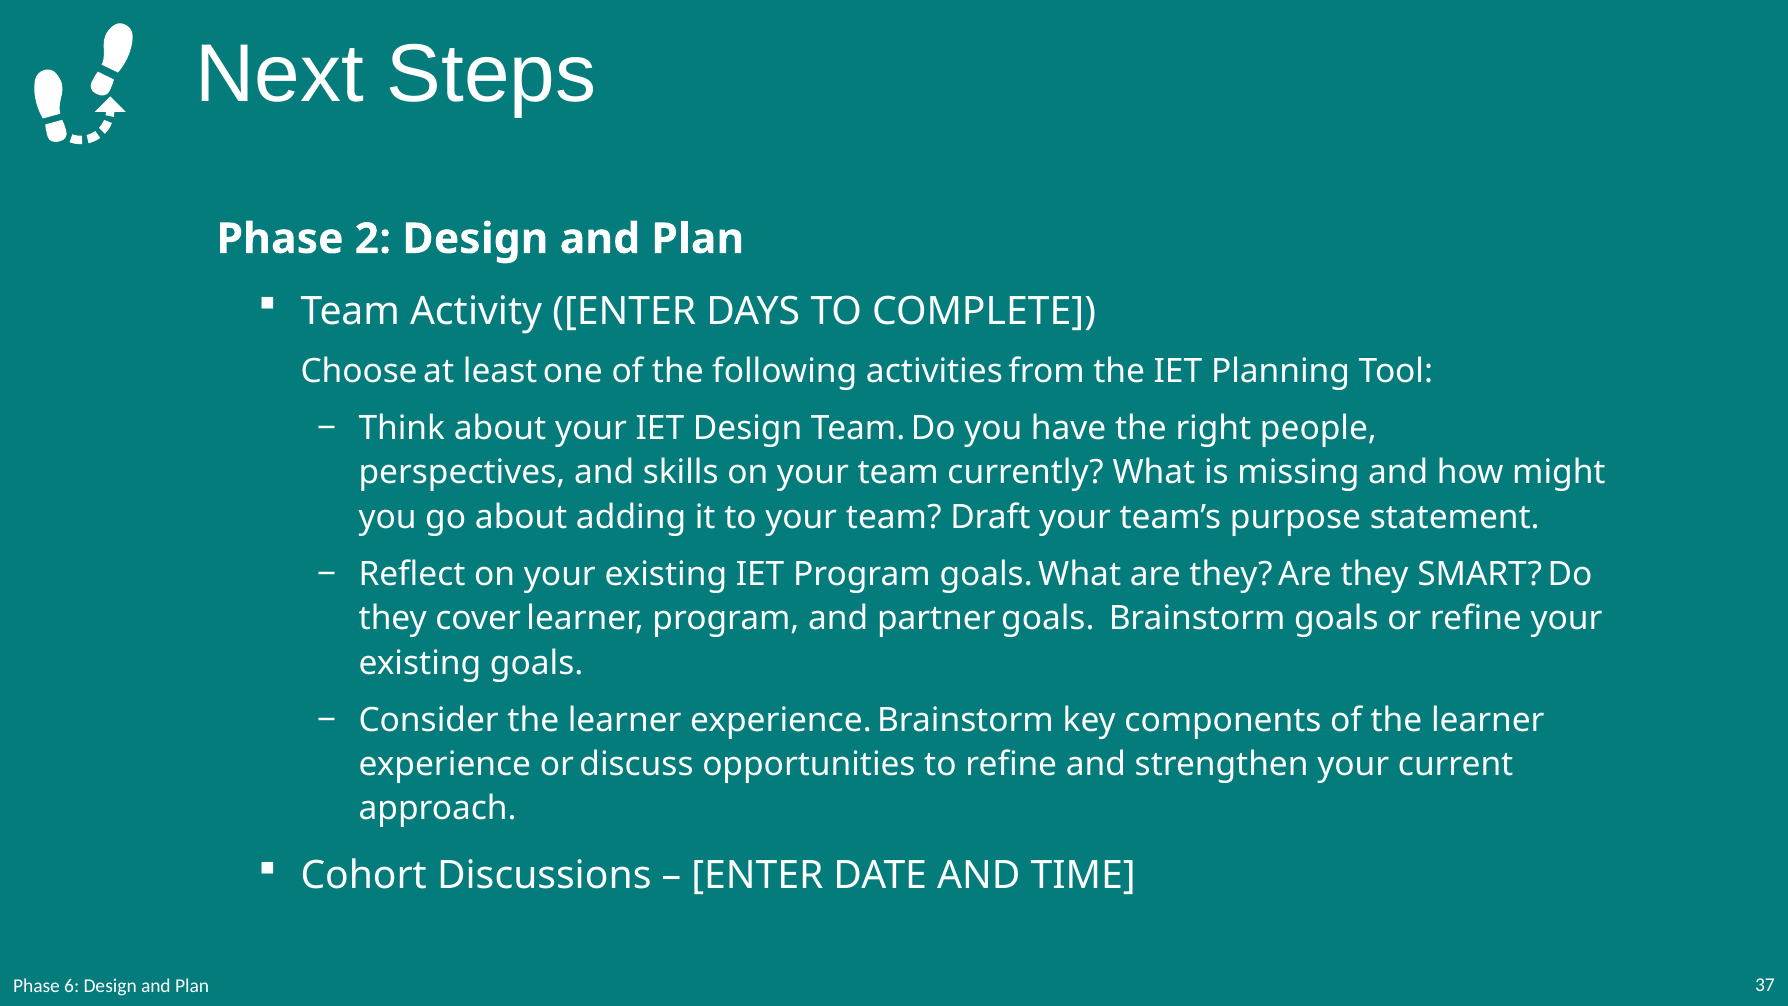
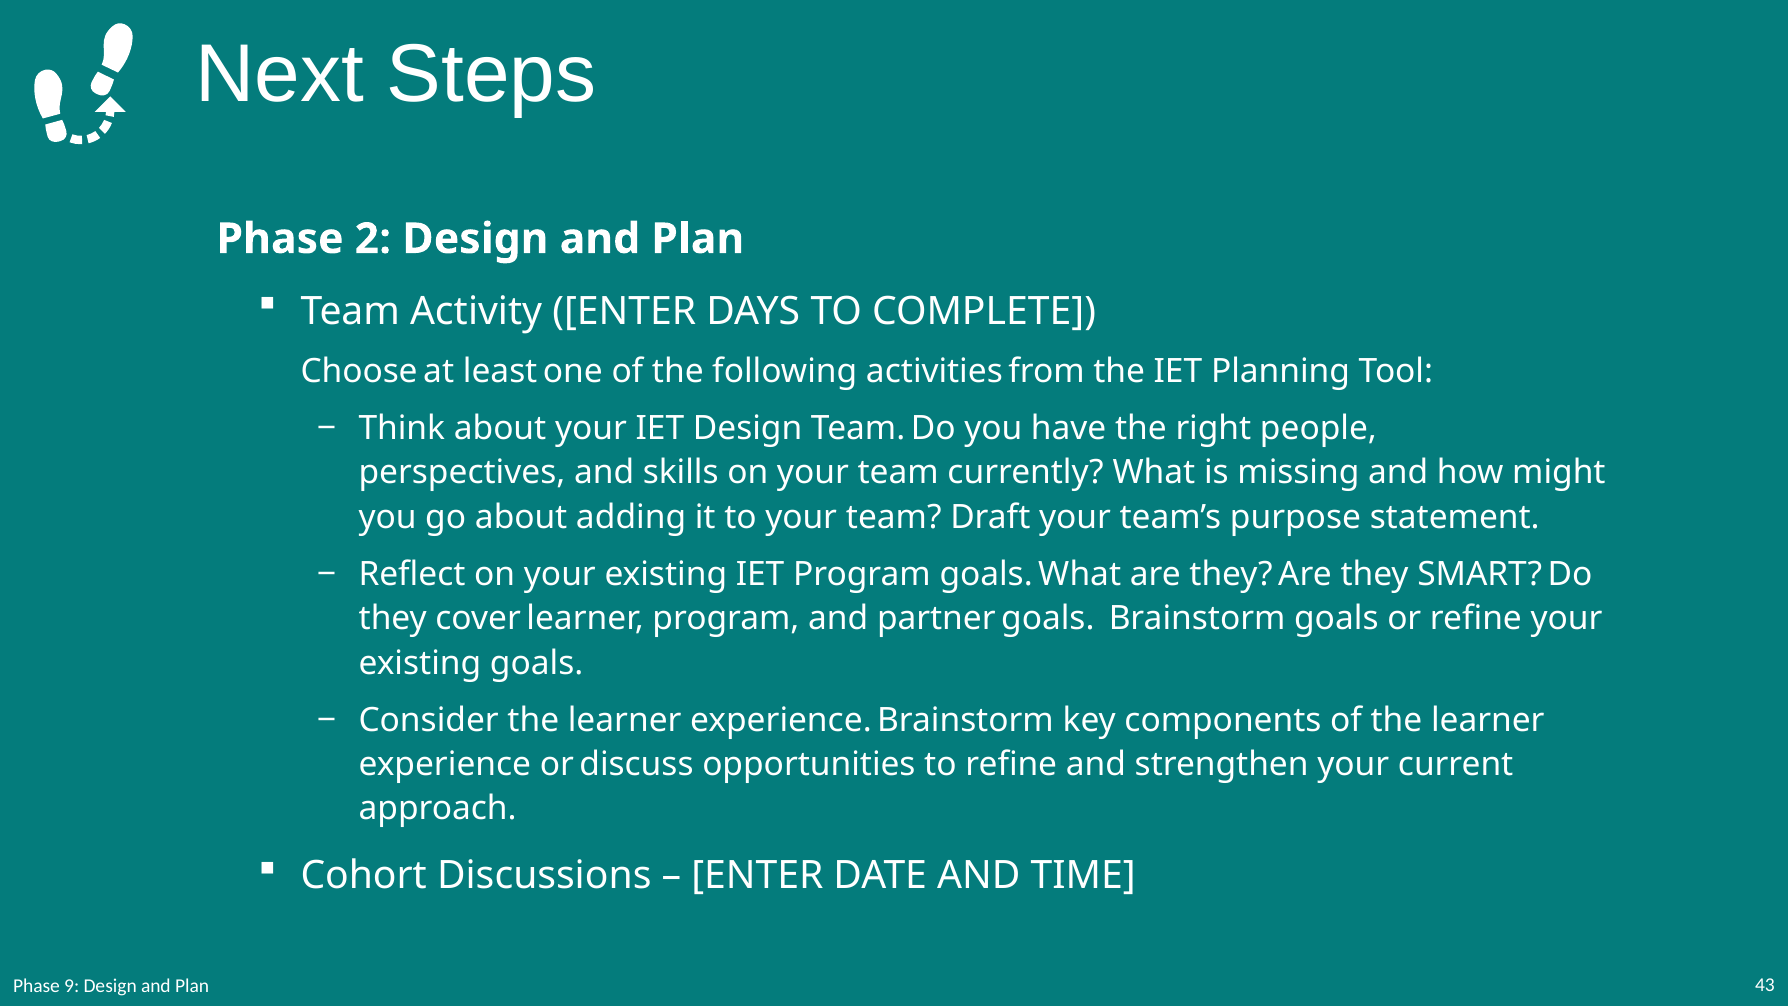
6: 6 -> 9
37: 37 -> 43
